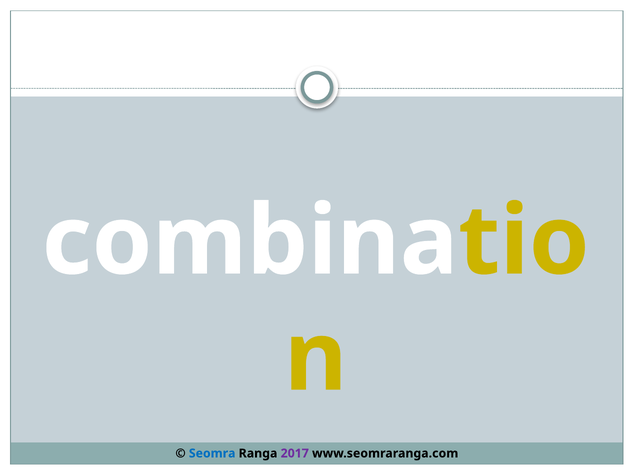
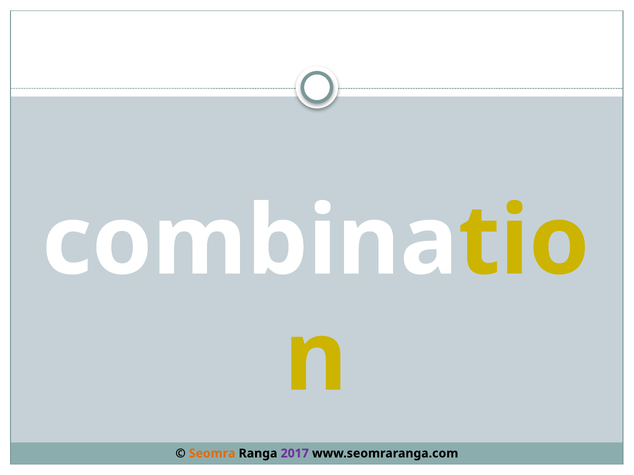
Seomra colour: blue -> orange
